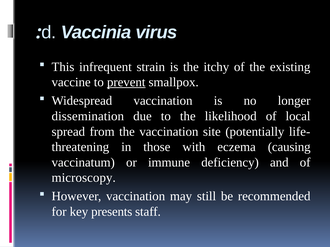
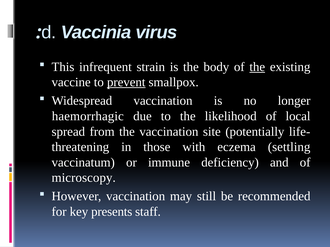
itchy: itchy -> body
the at (257, 67) underline: none -> present
dissemination: dissemination -> haemorrhagic
causing: causing -> settling
